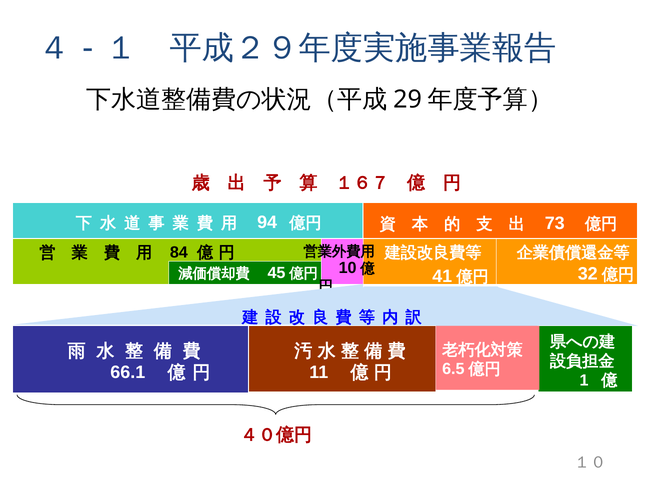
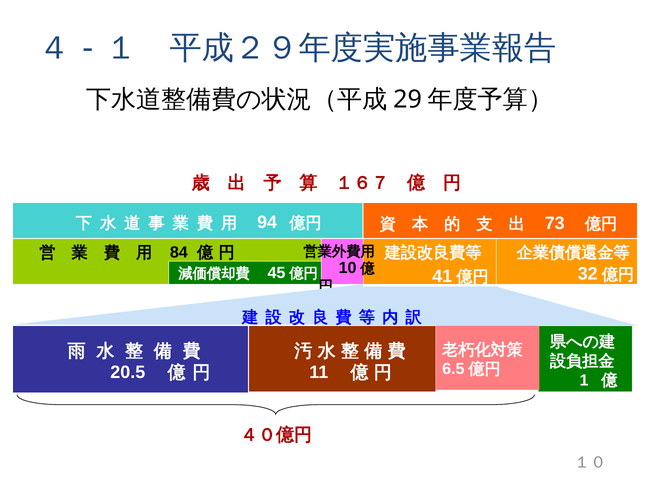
66.1: 66.1 -> 20.5
